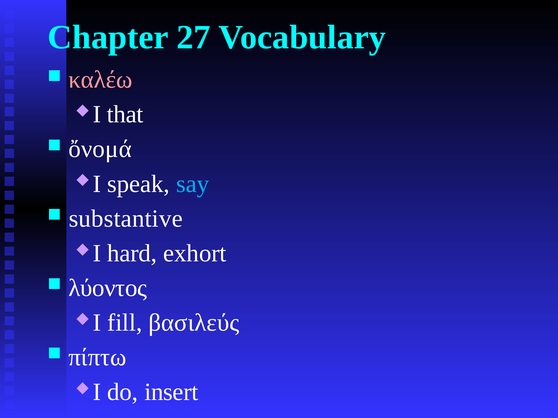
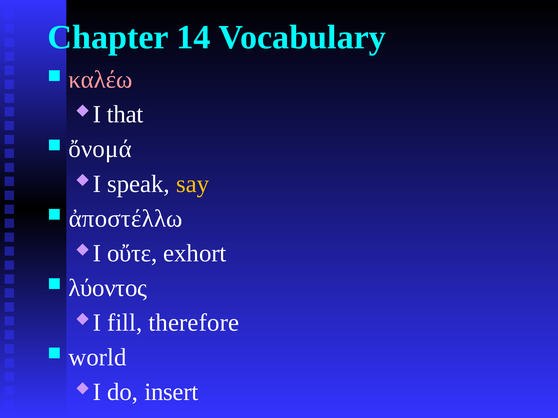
27: 27 -> 14
say colour: light blue -> yellow
substantive: substantive -> ἀποστέλλω
hard: hard -> οὔτε
βασιλεύς: βασιλεύς -> therefore
πίπτω: πίπτω -> world
